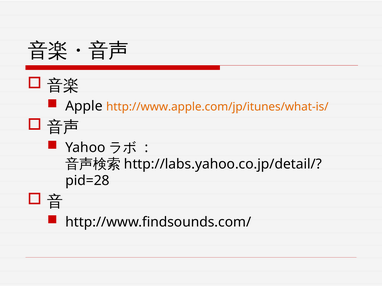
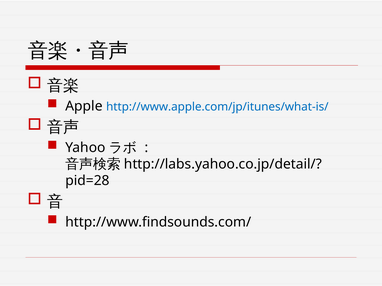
http://www.apple.com/jp/itunes/what-is/ colour: orange -> blue
